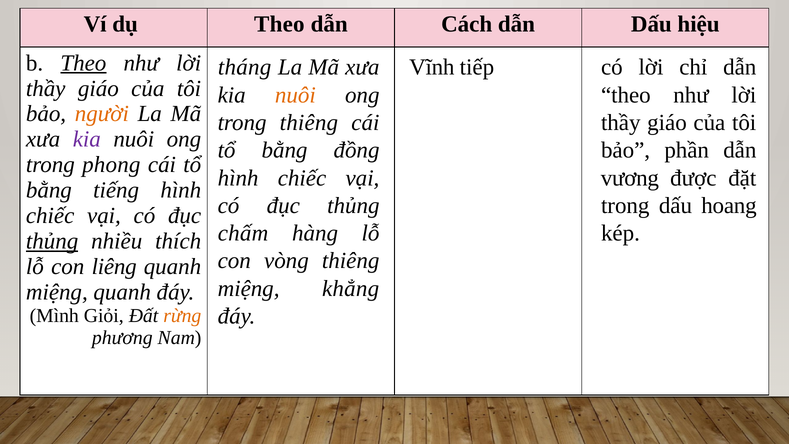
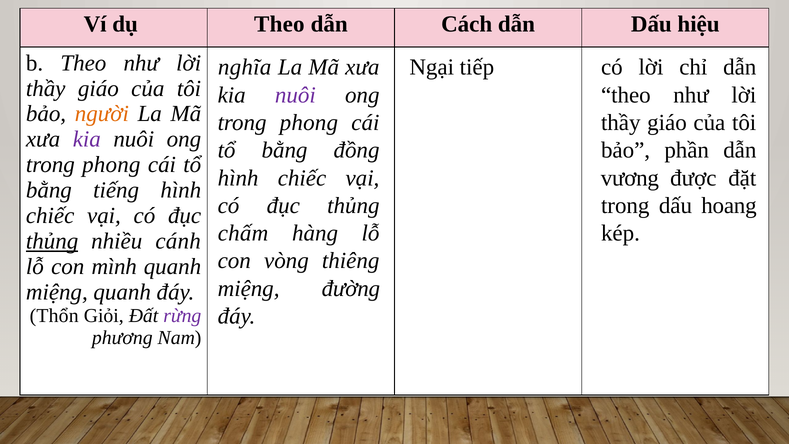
Theo at (83, 63) underline: present -> none
tháng: tháng -> nghĩa
Vĩnh: Vĩnh -> Ngại
nuôi at (295, 95) colour: orange -> purple
thiêng at (309, 123): thiêng -> phong
thích: thích -> cánh
liêng: liêng -> mình
khẳng: khẳng -> đường
Mình: Mình -> Thổn
rừng colour: orange -> purple
